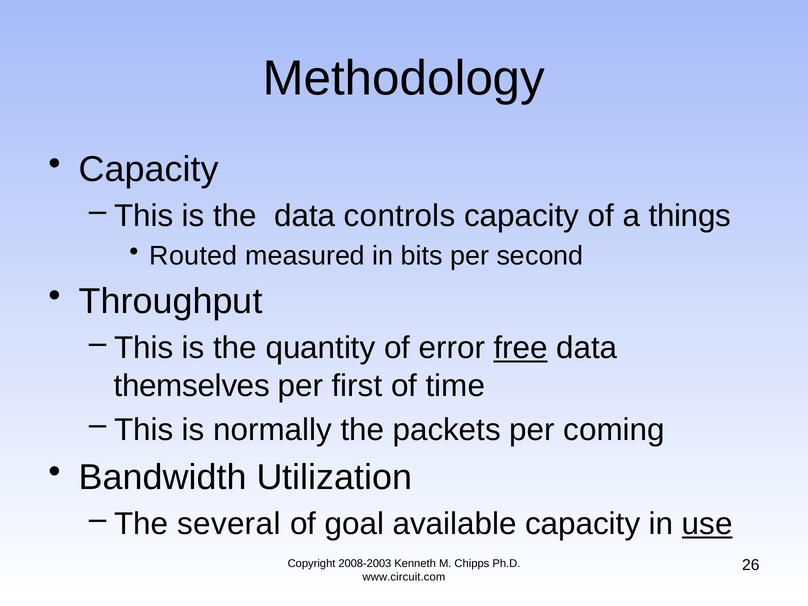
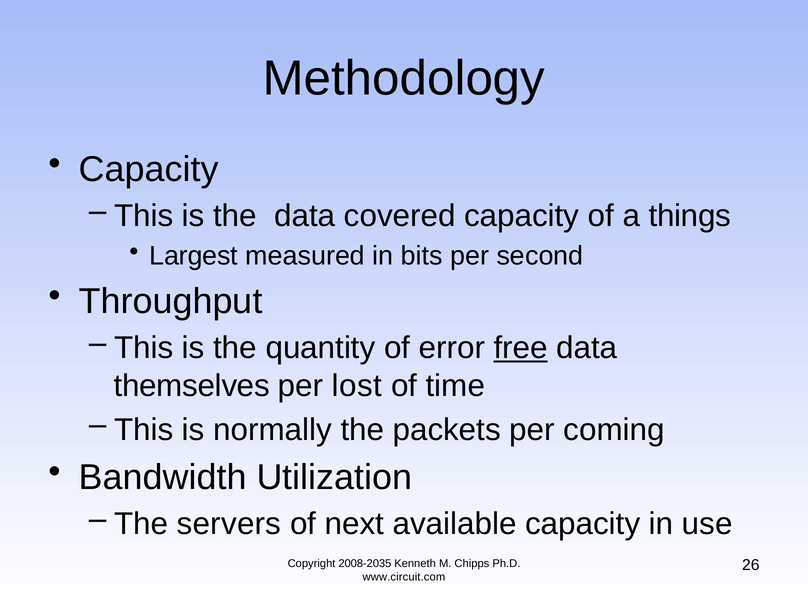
controls: controls -> covered
Routed: Routed -> Largest
first: first -> lost
several: several -> servers
goal: goal -> next
use underline: present -> none
2008-2003: 2008-2003 -> 2008-2035
